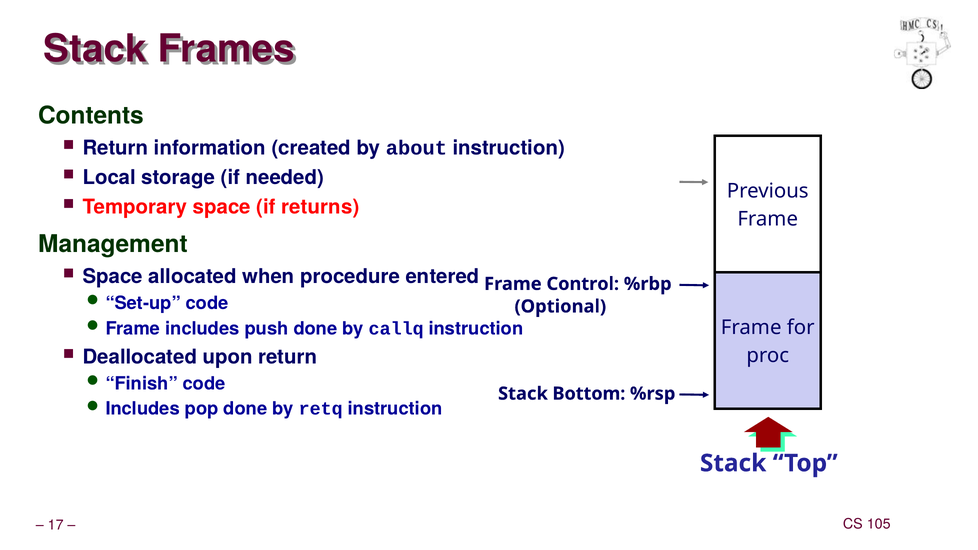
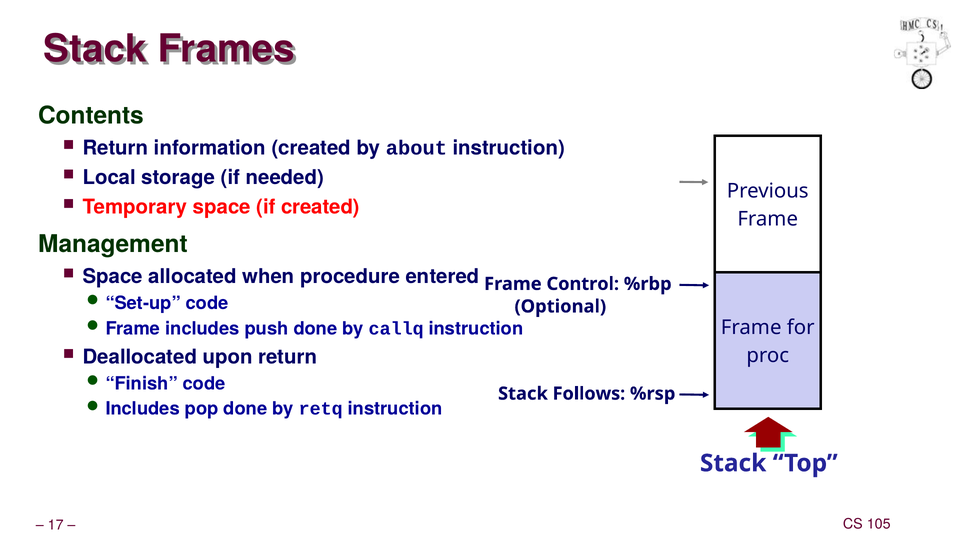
if returns: returns -> created
Bottom: Bottom -> Follows
